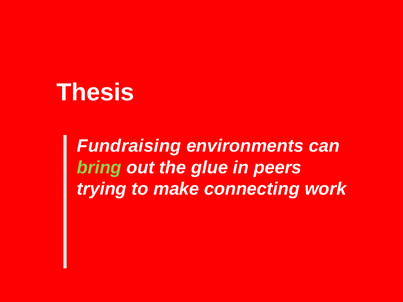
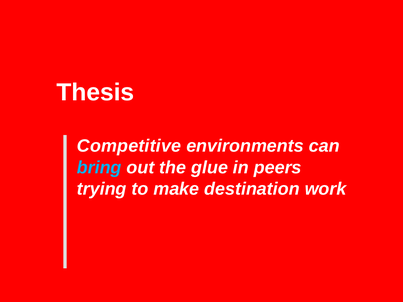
Fundraising: Fundraising -> Competitive
bring colour: light green -> light blue
connecting: connecting -> destination
